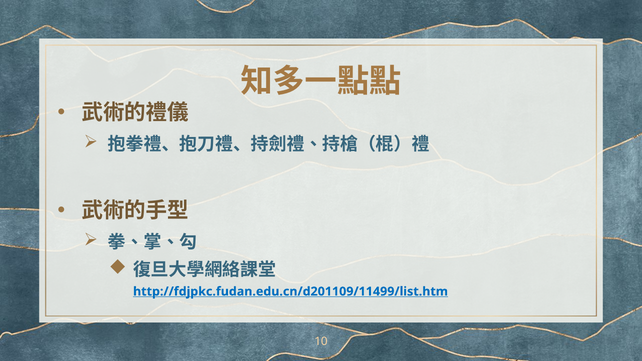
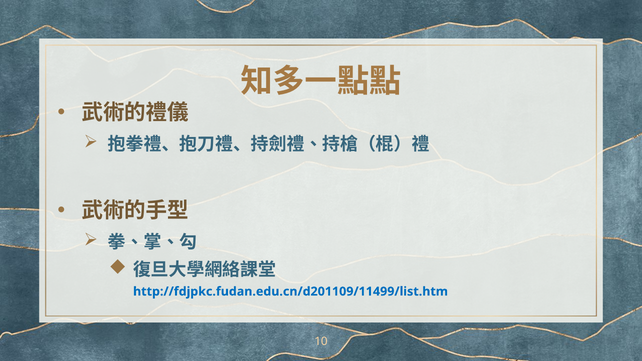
http://fdjpkc.fudan.edu.cn/d201109/11499/list.htm underline: present -> none
